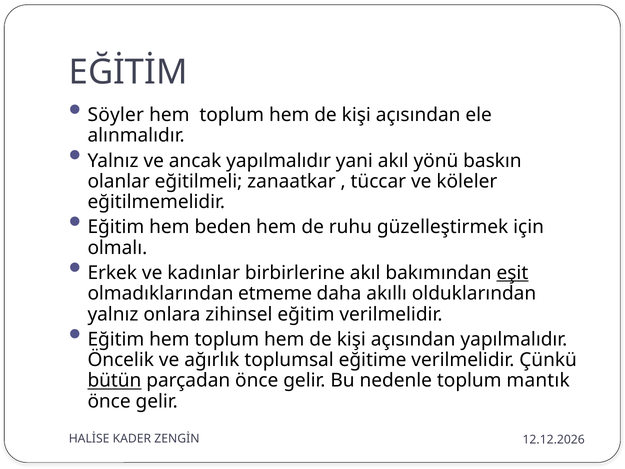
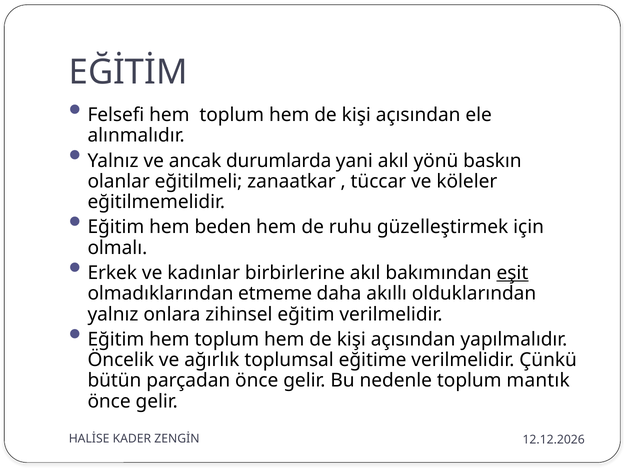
Söyler: Söyler -> Felsefi
ancak yapılmalıdır: yapılmalıdır -> durumlarda
bütün underline: present -> none
